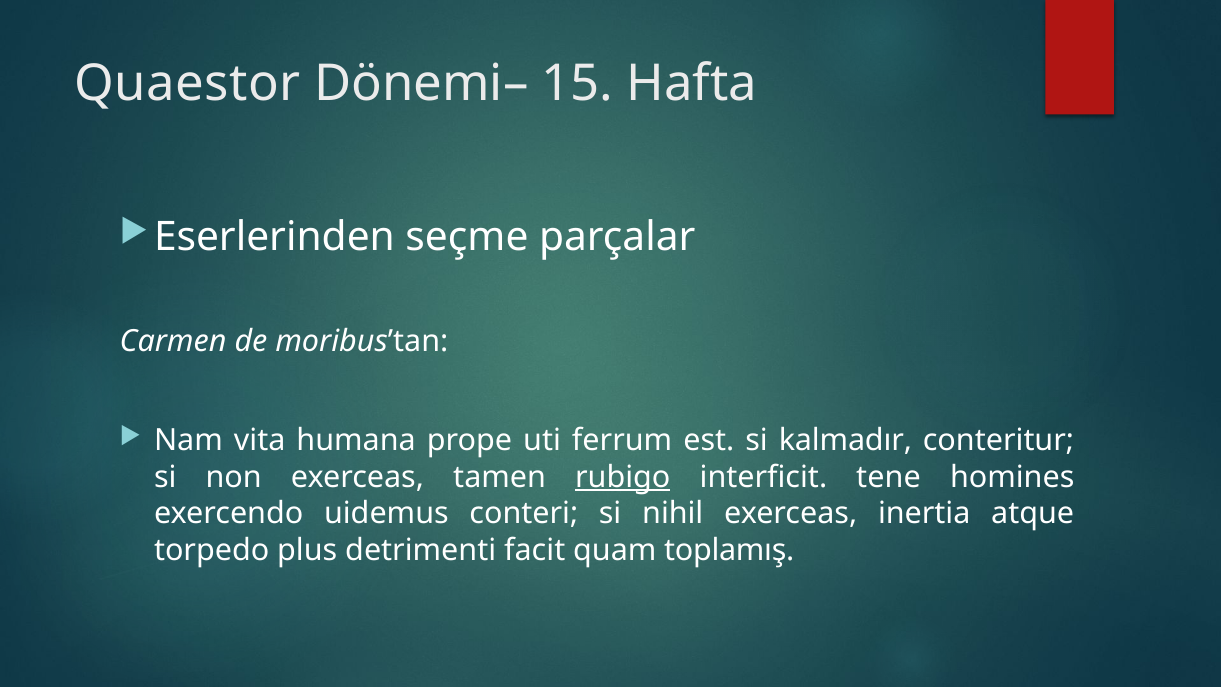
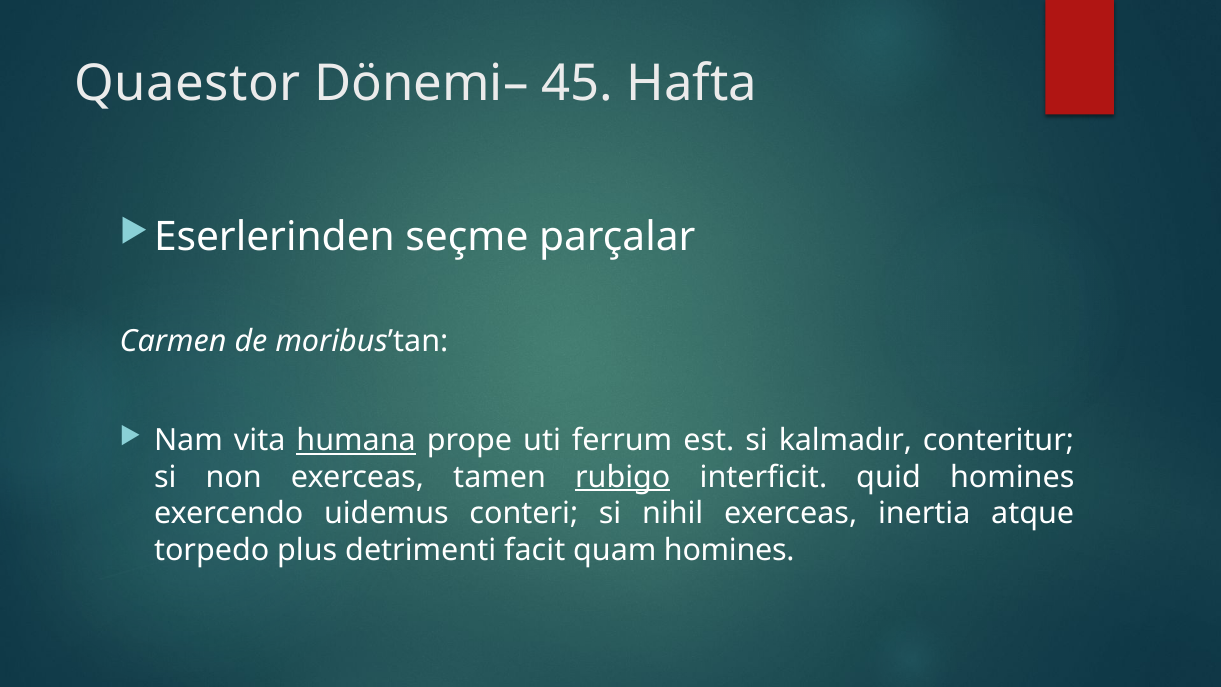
15: 15 -> 45
humana underline: none -> present
tene: tene -> quid
quam toplamış: toplamış -> homines
